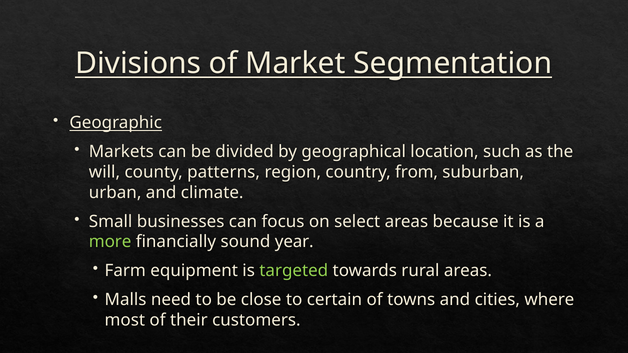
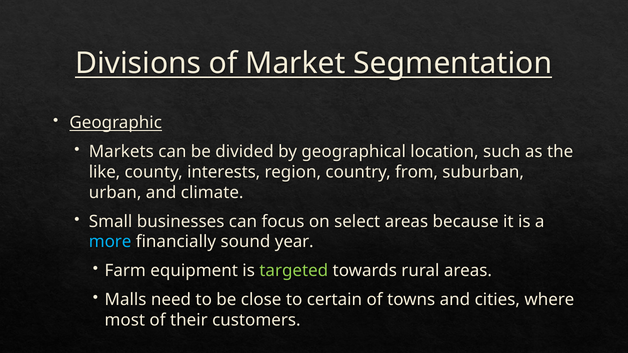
will: will -> like
patterns: patterns -> interests
more colour: light green -> light blue
